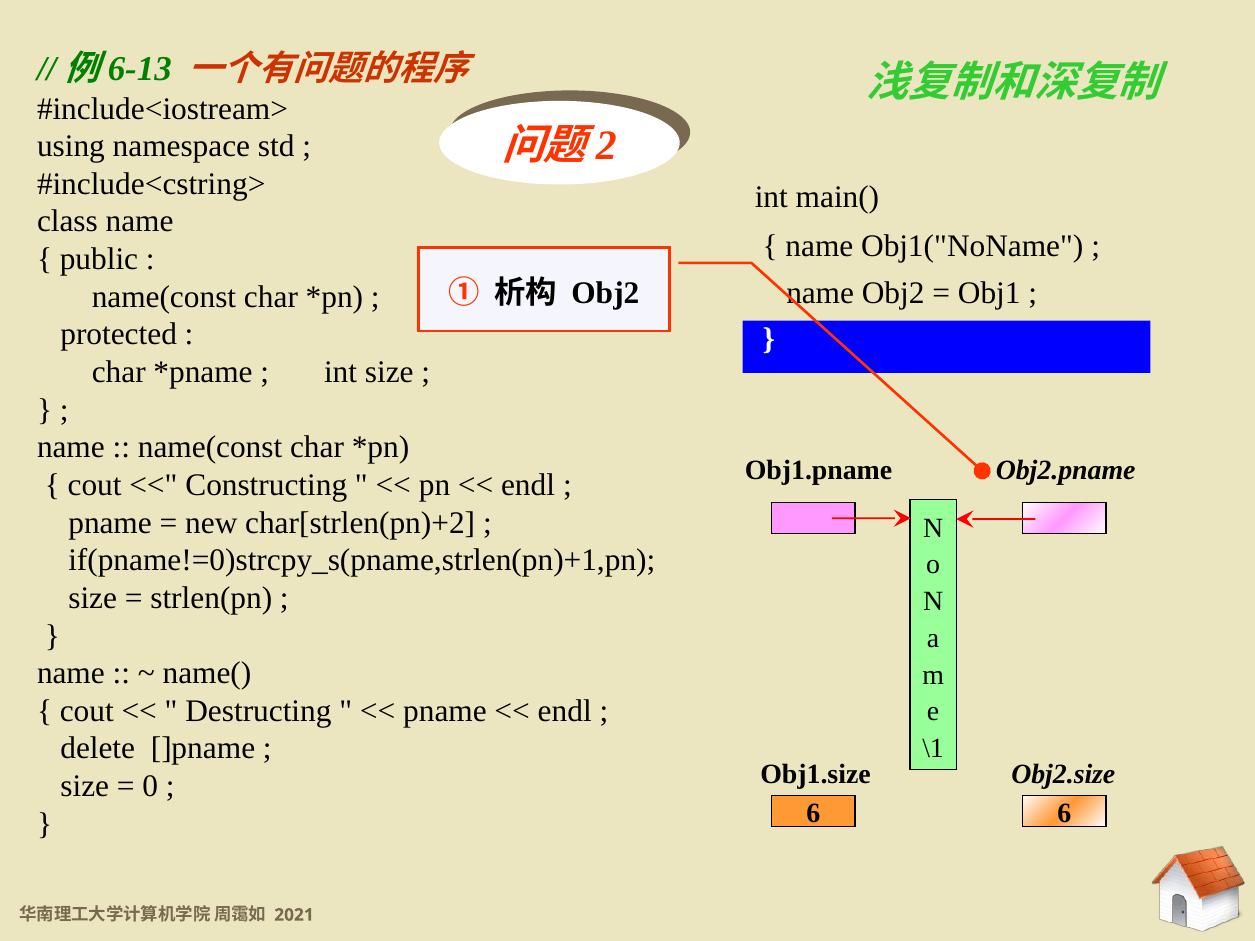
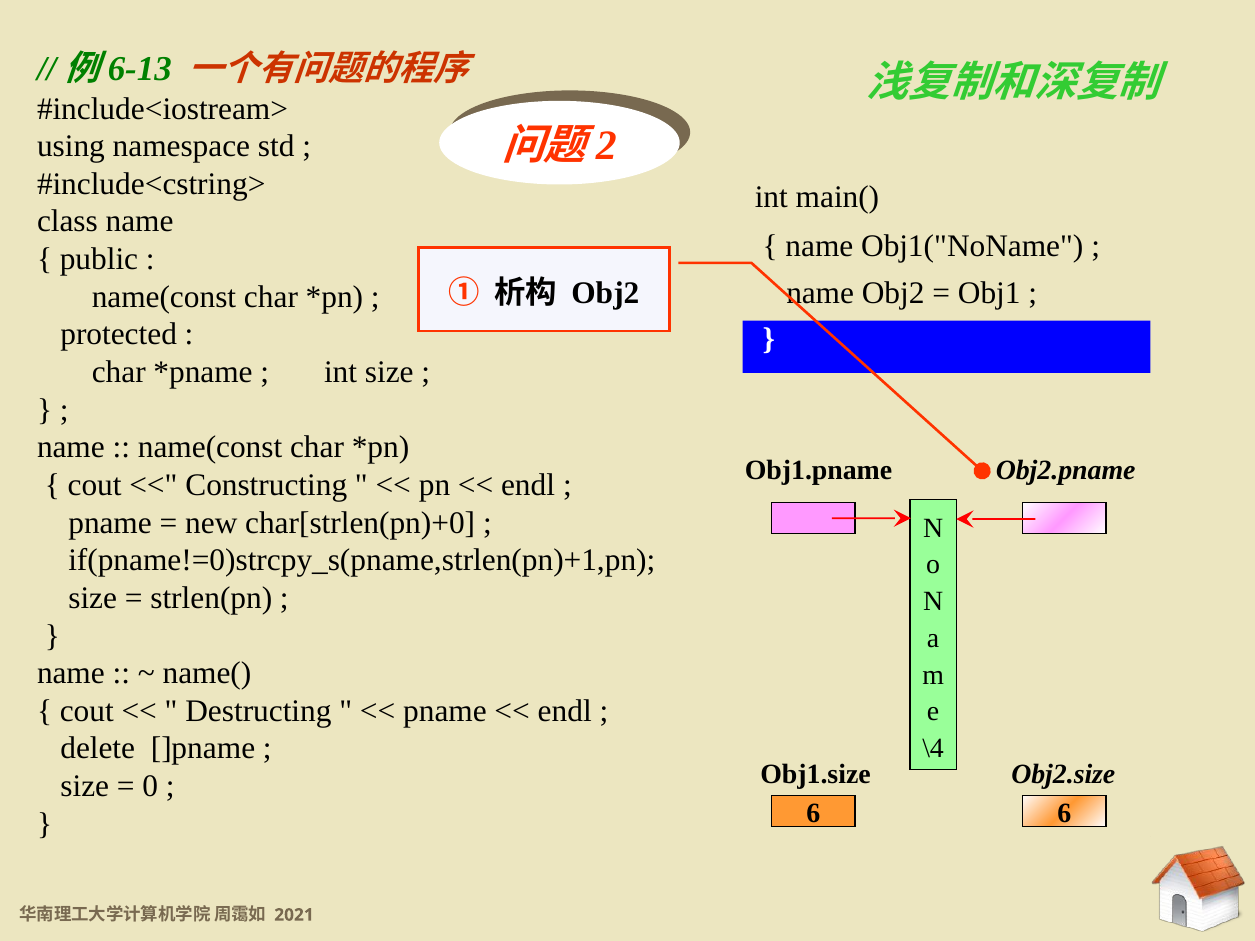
char[strlen(pn)+2: char[strlen(pn)+2 -> char[strlen(pn)+0
\1: \1 -> \4
